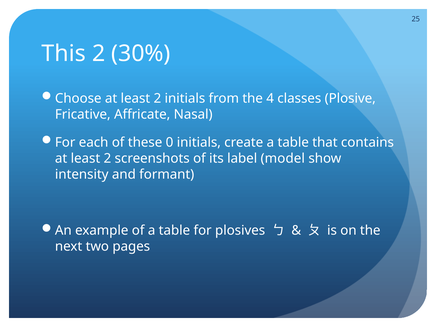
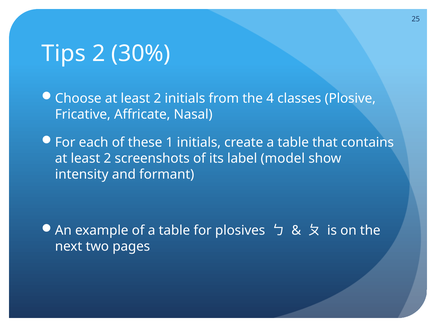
This: This -> Tips
0: 0 -> 1
